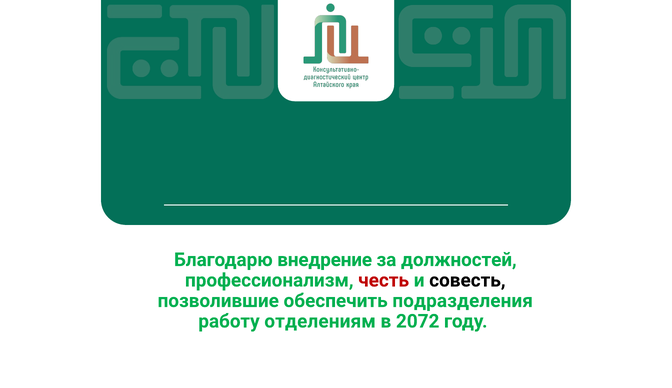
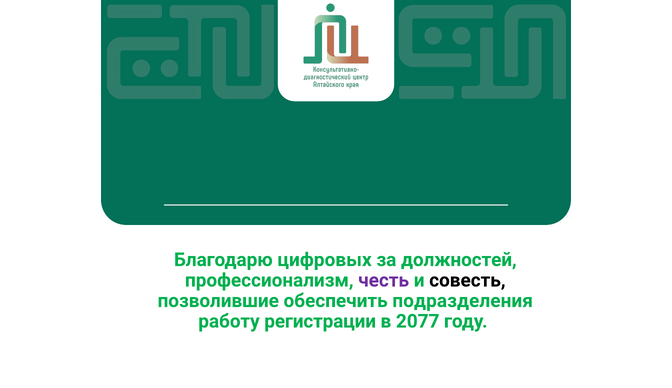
внедрение: внедрение -> цифровых
честь colour: red -> purple
отделениям: отделениям -> регистрации
2072: 2072 -> 2077
